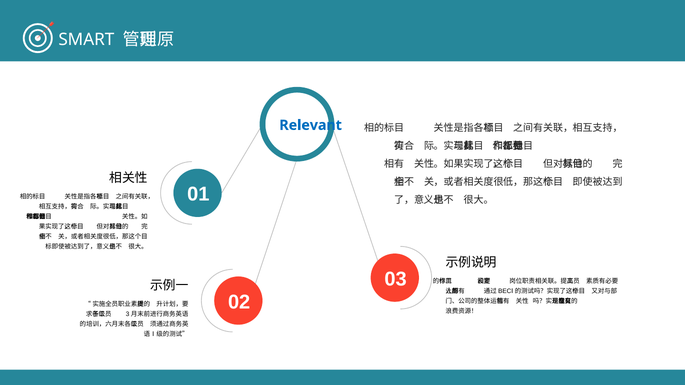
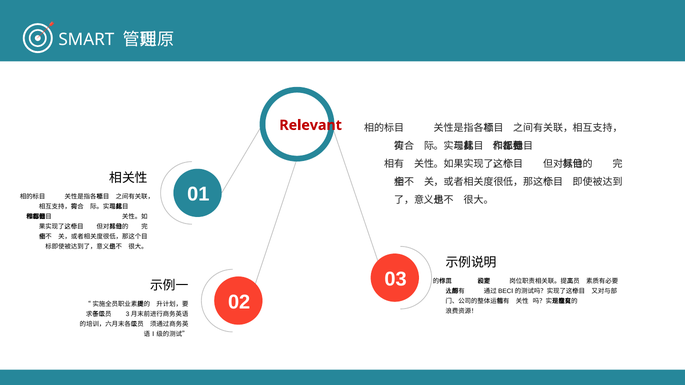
Relevant colour: blue -> red
